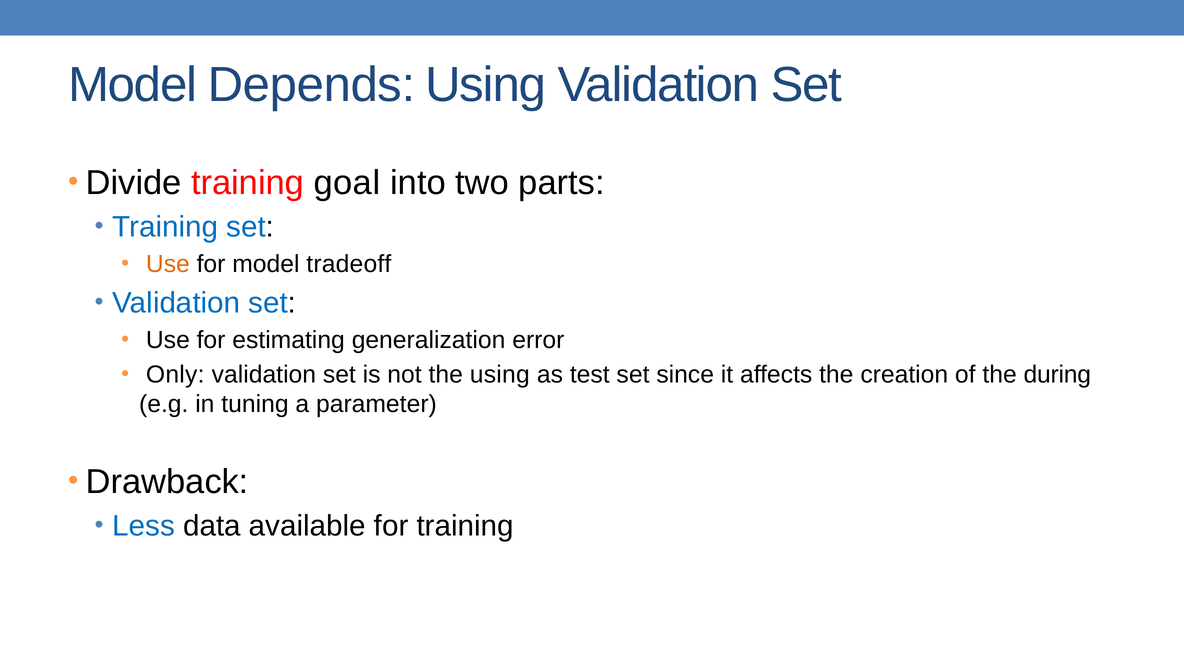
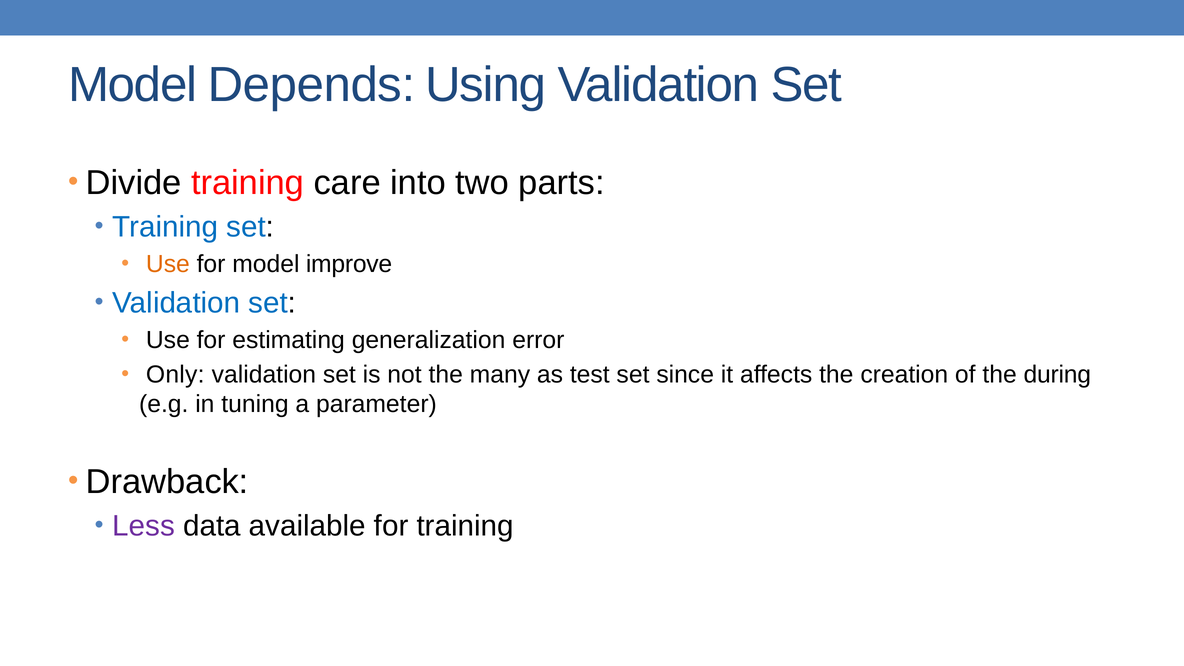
goal: goal -> care
tradeoff: tradeoff -> improve
the using: using -> many
Less colour: blue -> purple
